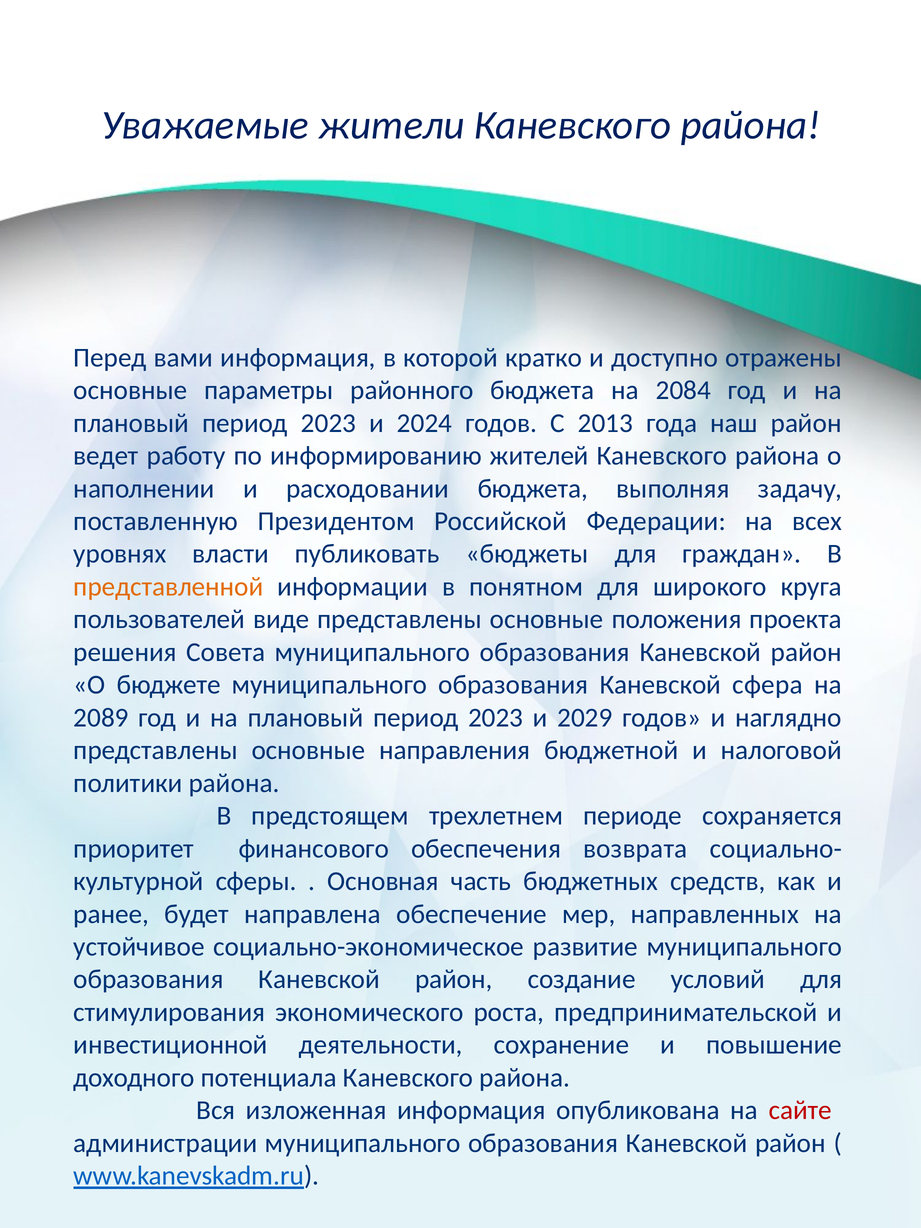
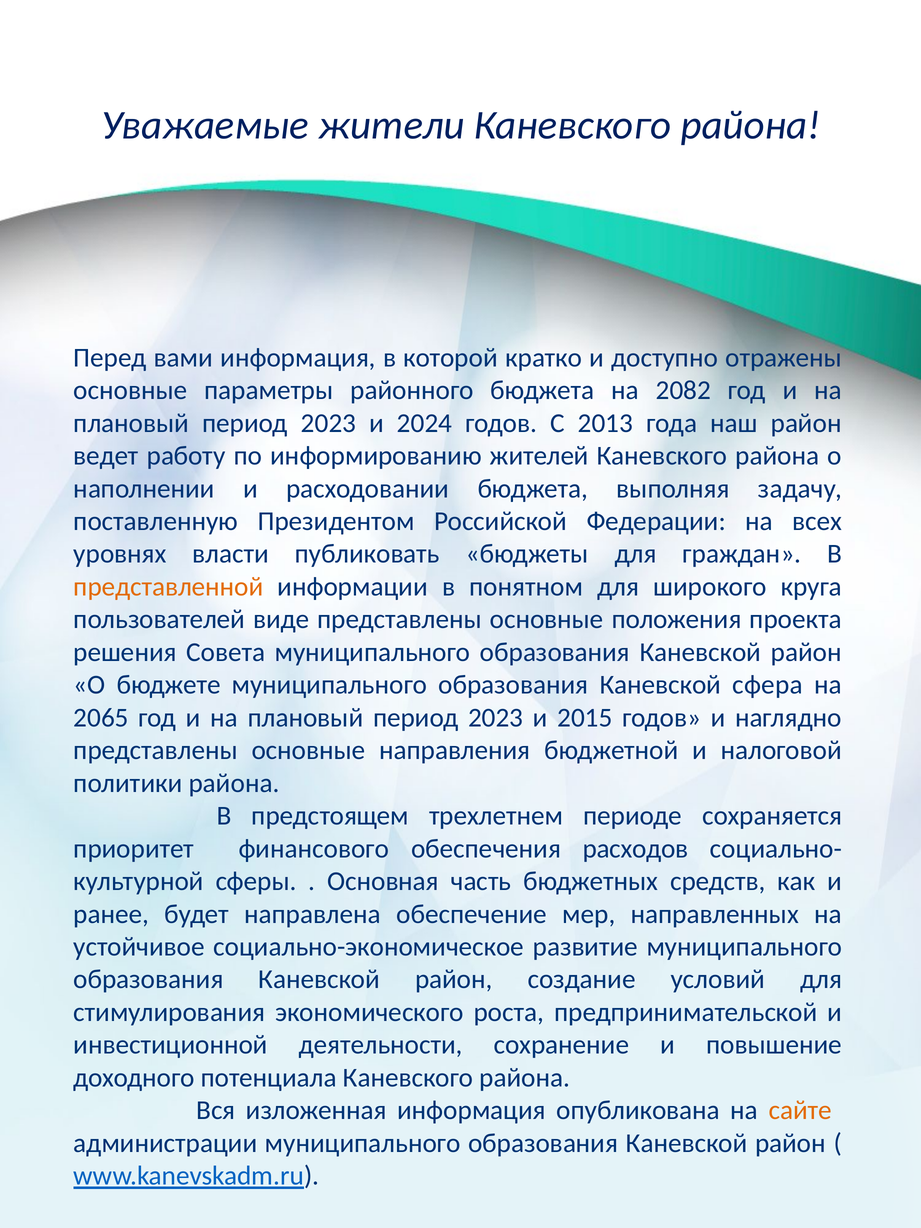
2084: 2084 -> 2082
2089: 2089 -> 2065
2029: 2029 -> 2015
возврата: возврата -> расходов
сайте colour: red -> orange
